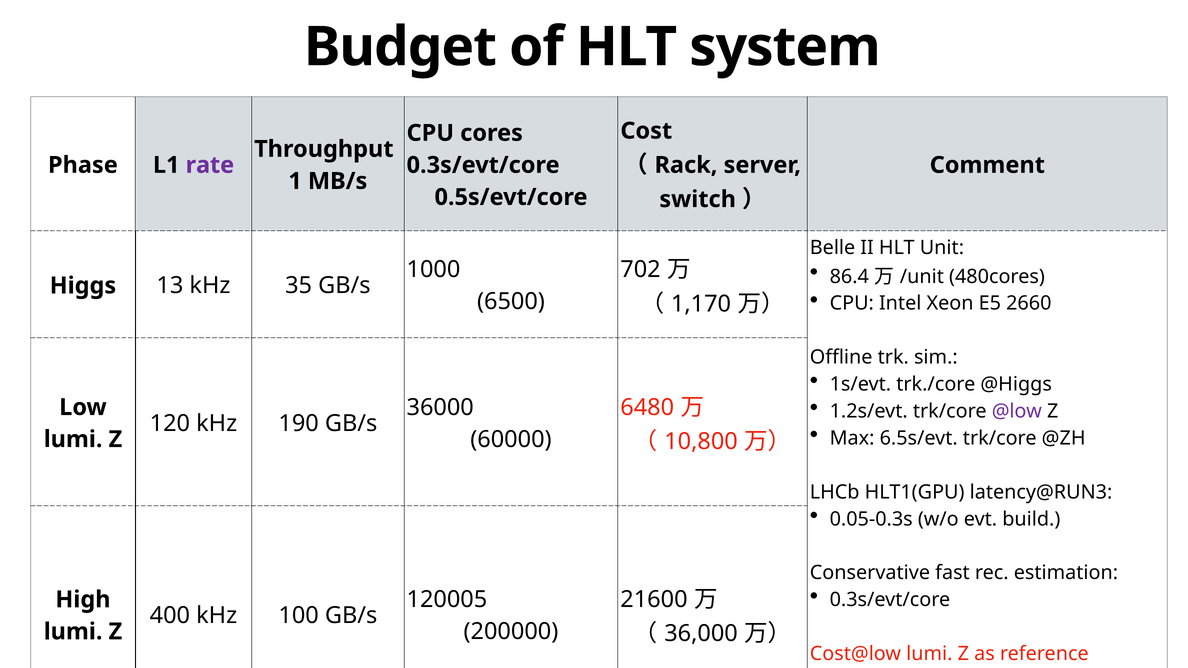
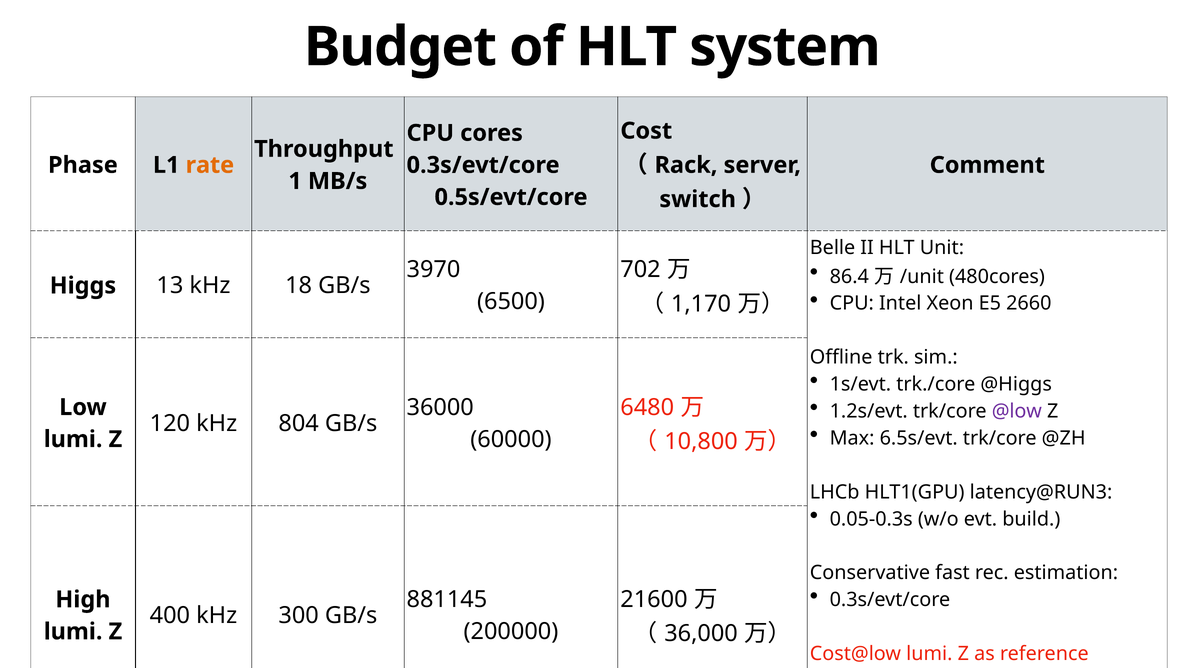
rate colour: purple -> orange
1000: 1000 -> 3970
35: 35 -> 18
190: 190 -> 804
120005: 120005 -> 881145
100: 100 -> 300
